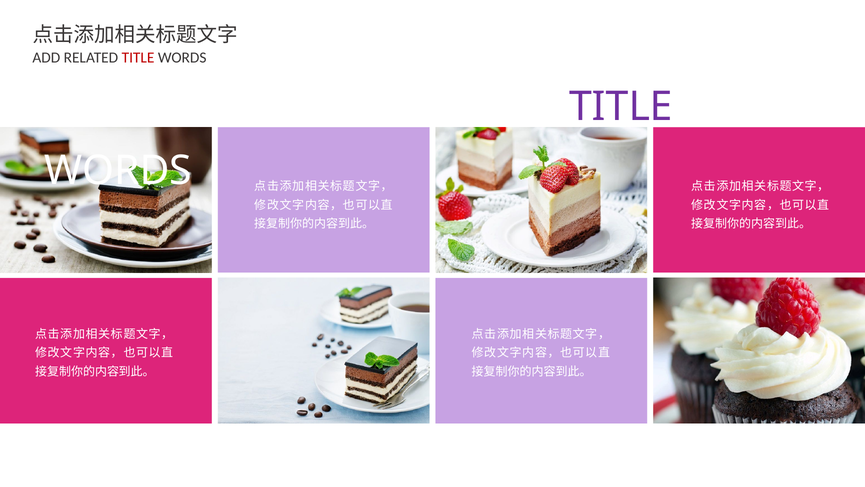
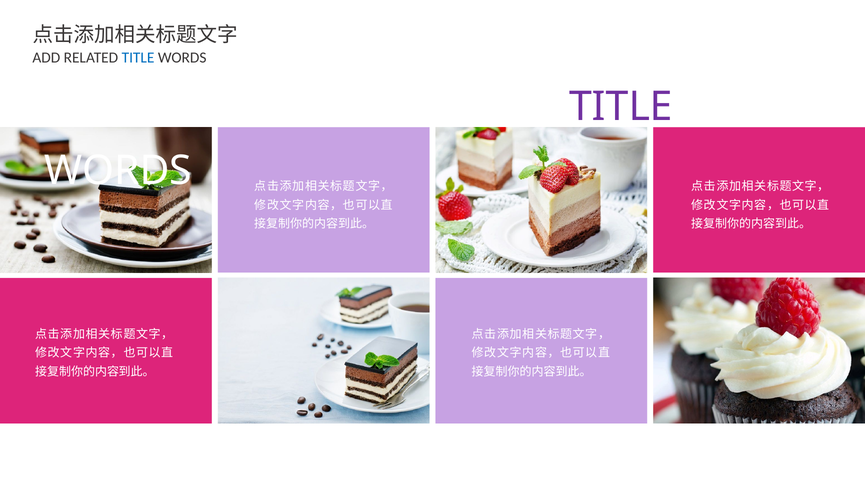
TITLE at (138, 58) colour: red -> blue
